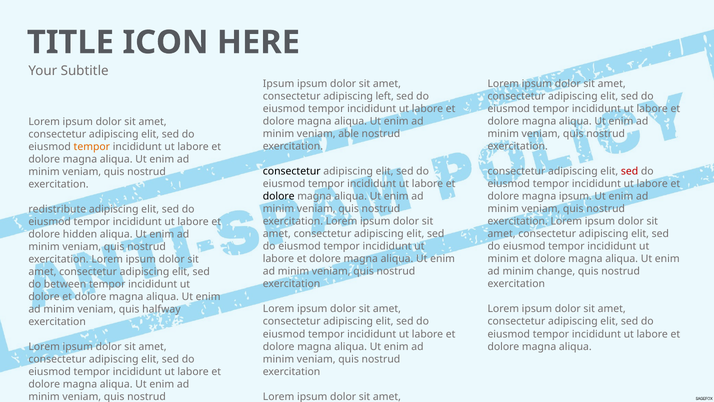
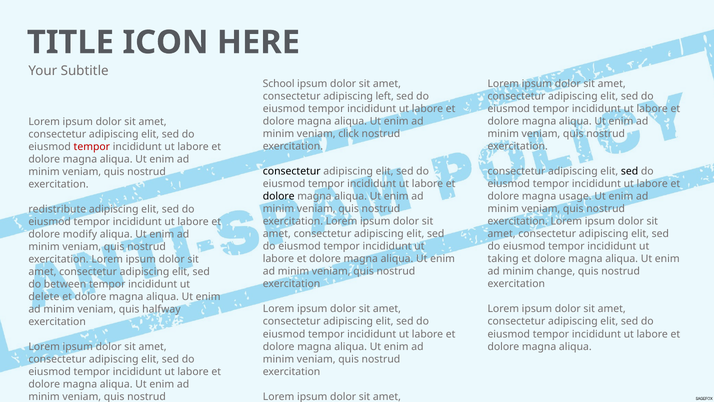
Ipsum at (279, 84): Ipsum -> School
able: able -> click
tempor at (92, 147) colour: orange -> red
sed at (630, 171) colour: red -> black
magna ipsum: ipsum -> usage
hidden: hidden -> modify
minim at (503, 259): minim -> taking
dolore at (44, 297): dolore -> delete
